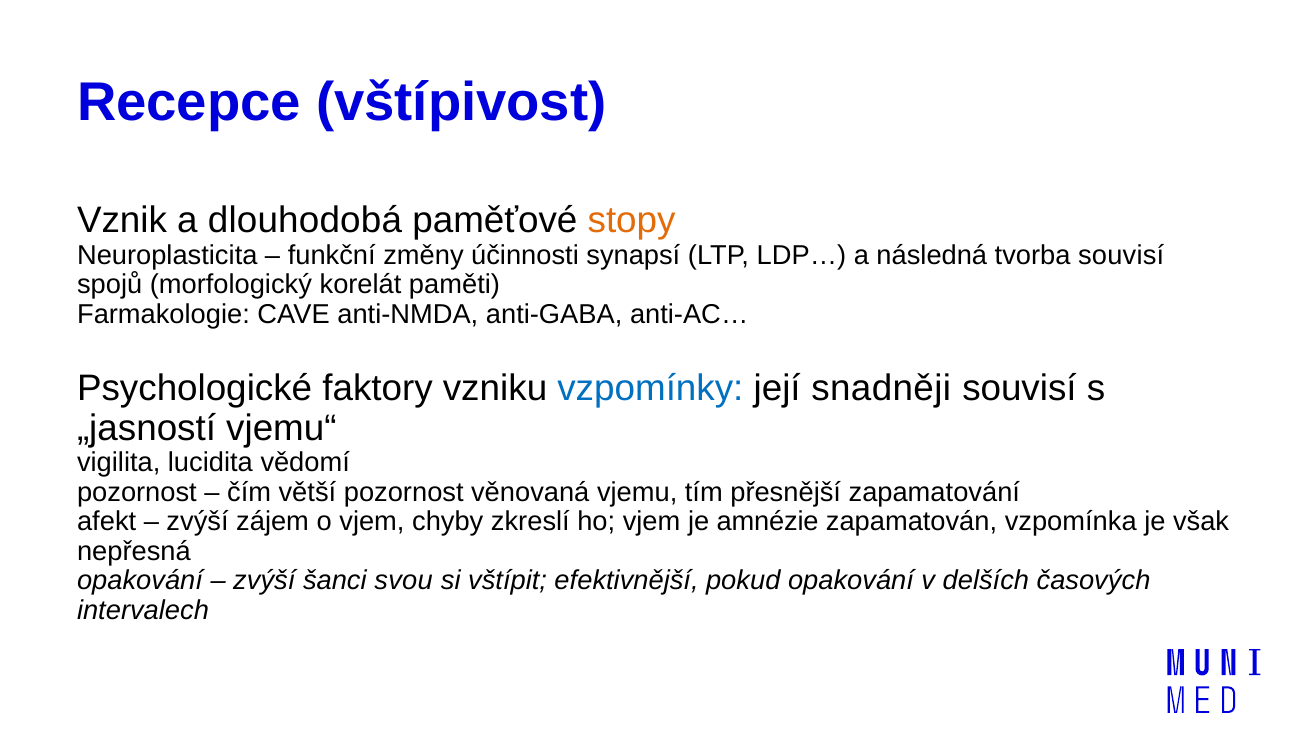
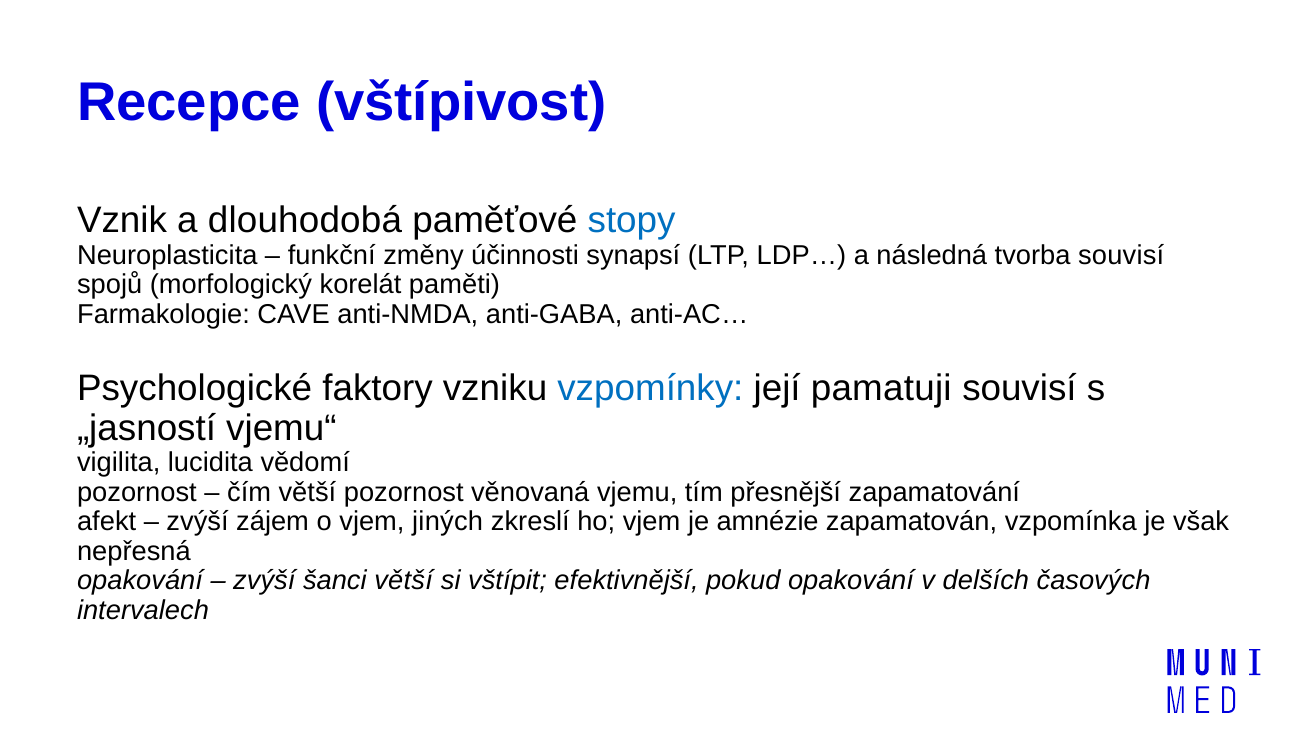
stopy colour: orange -> blue
snadněji: snadněji -> pamatuji
chyby: chyby -> jiných
šanci svou: svou -> větší
